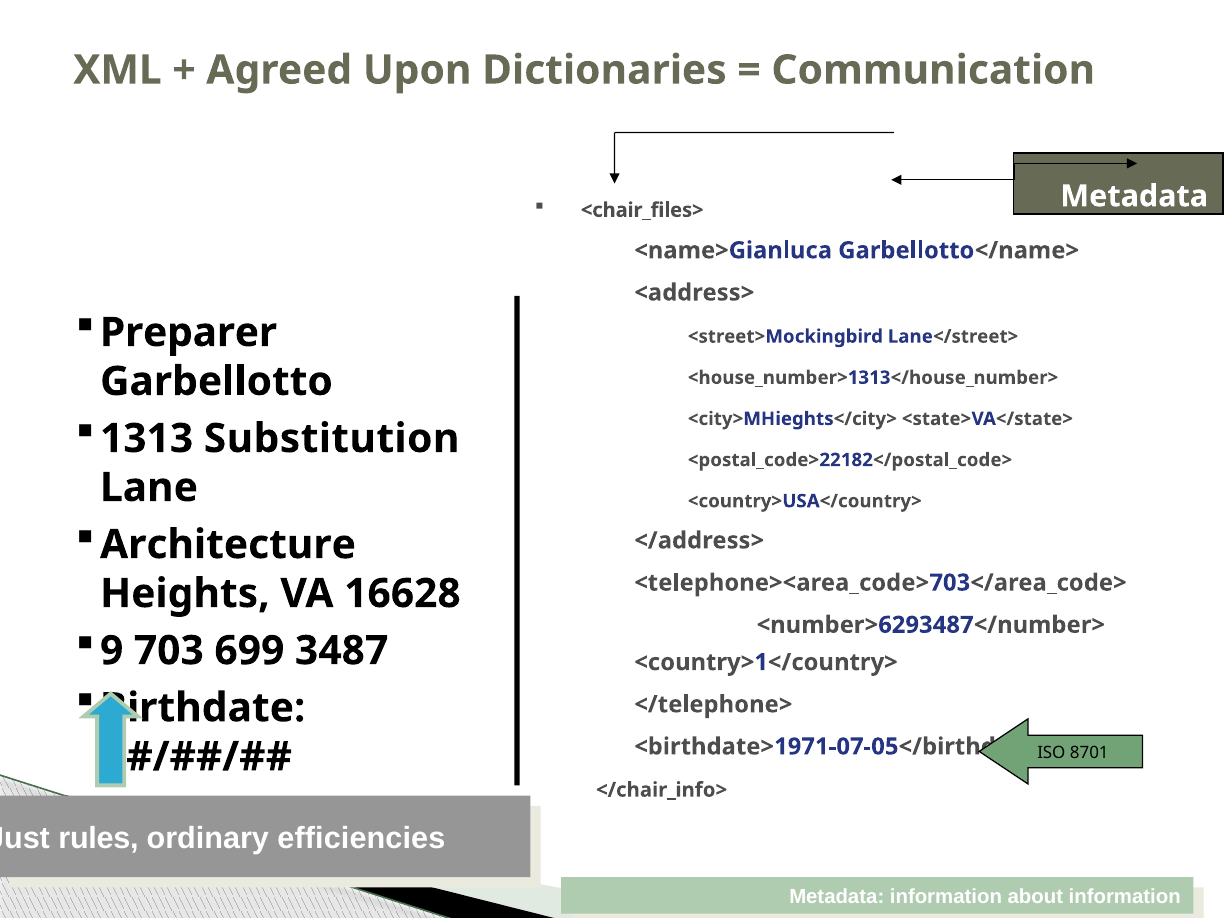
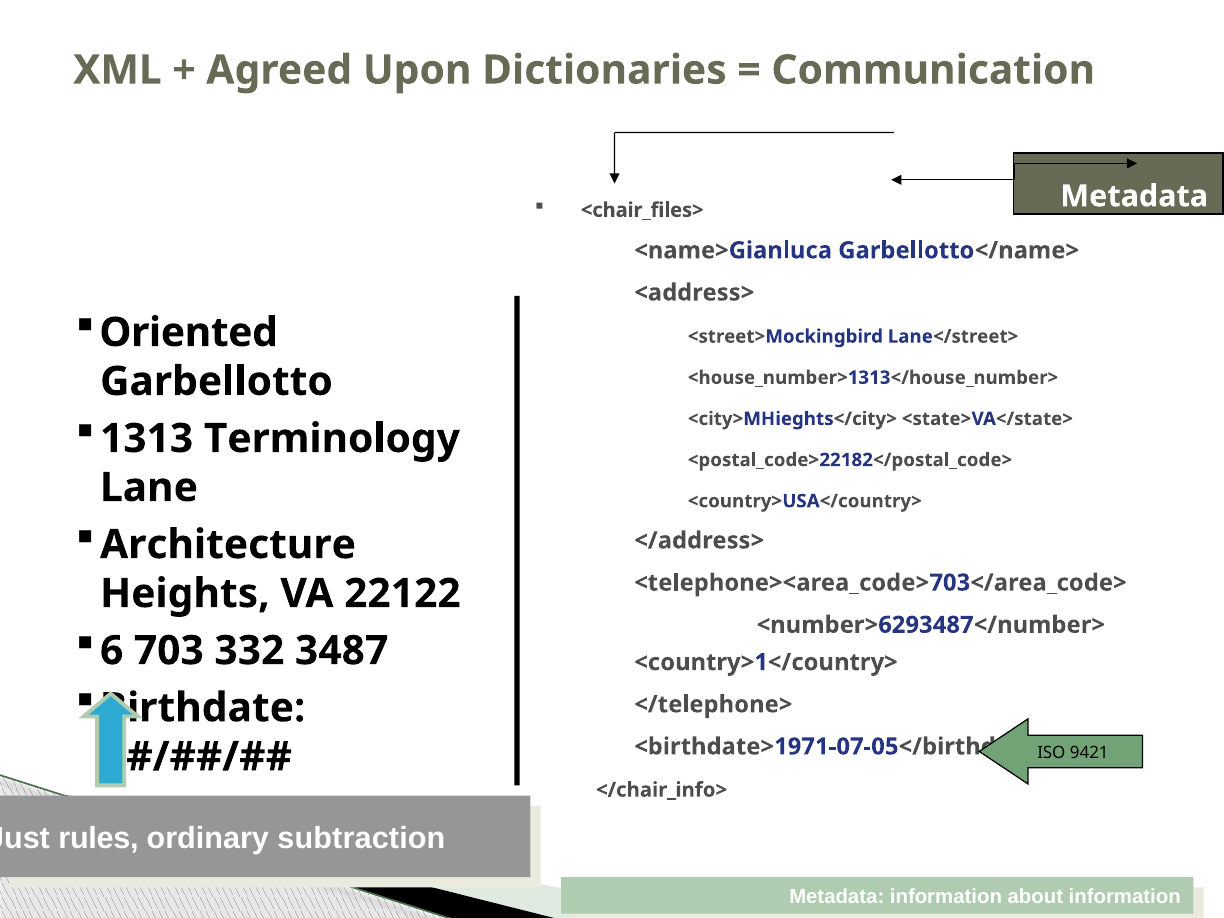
Preparer: Preparer -> Oriented
Substitution: Substitution -> Terminology
16628: 16628 -> 22122
9: 9 -> 6
699: 699 -> 332
8701: 8701 -> 9421
efficiencies: efficiencies -> subtraction
